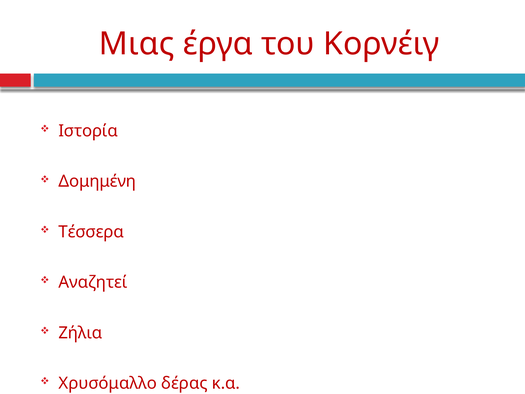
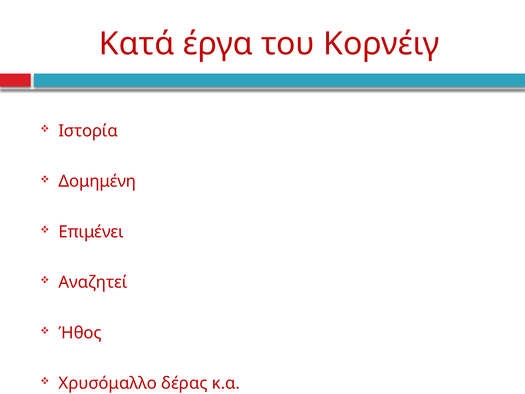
Μιας: Μιας -> Κατά
Τέσσερα: Τέσσερα -> Επιμένει
Ζήλια: Ζήλια -> Ήθος
